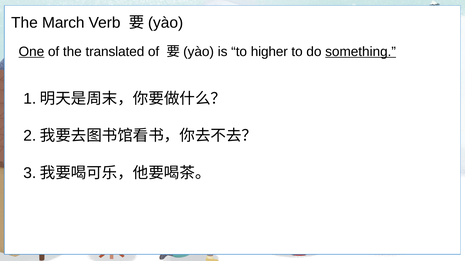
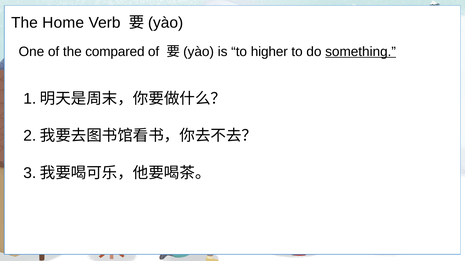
March: March -> Home
One underline: present -> none
translated: translated -> compared
